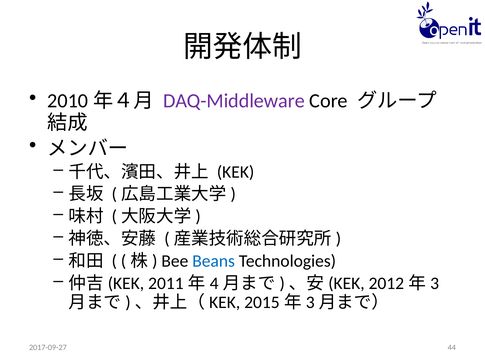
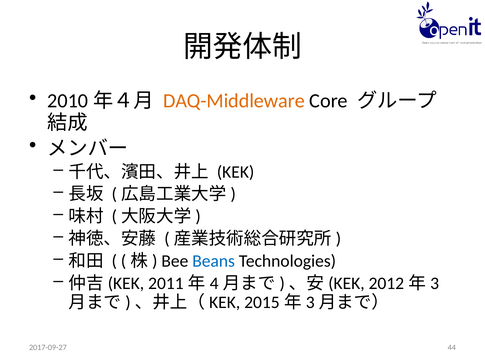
DAQ-Middleware colour: purple -> orange
